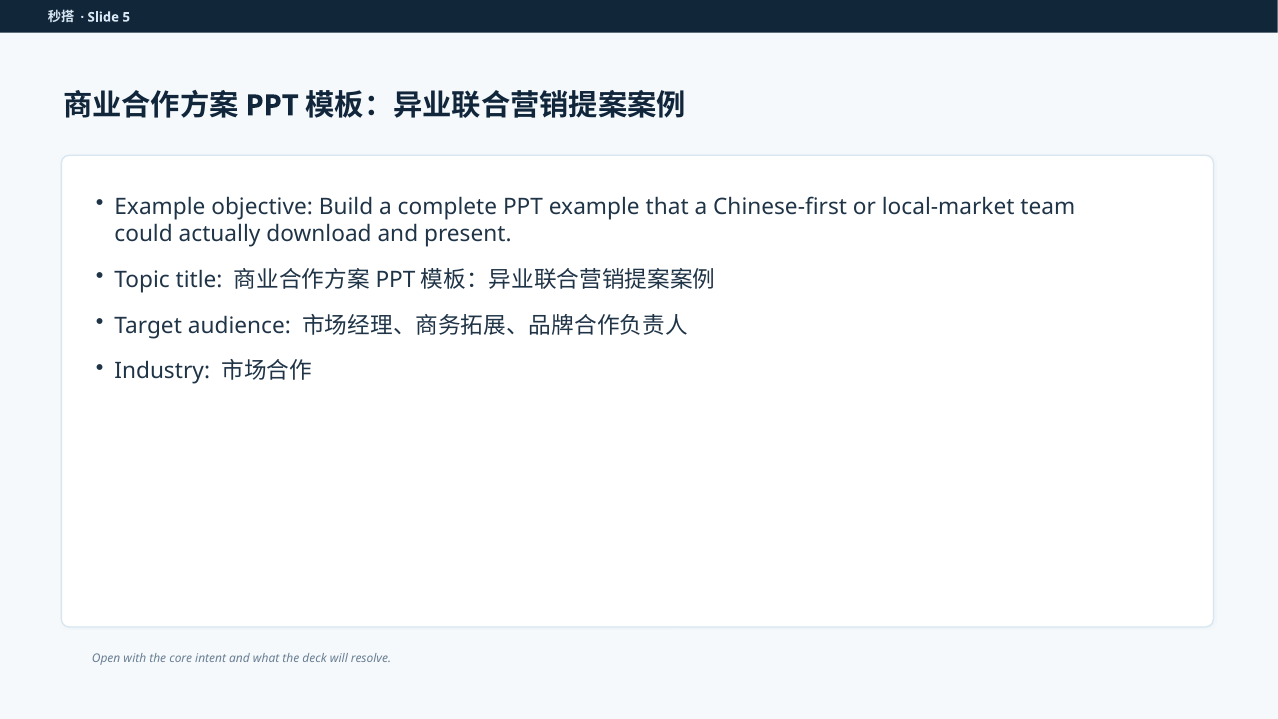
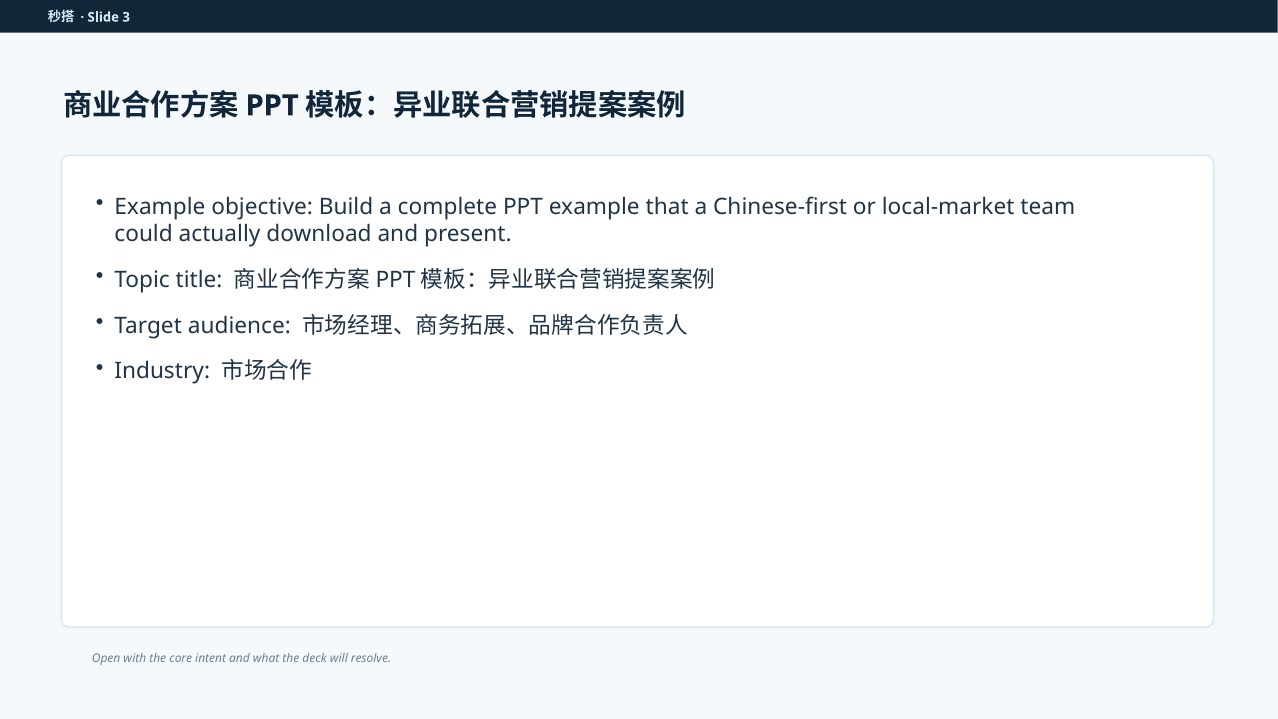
5: 5 -> 3
